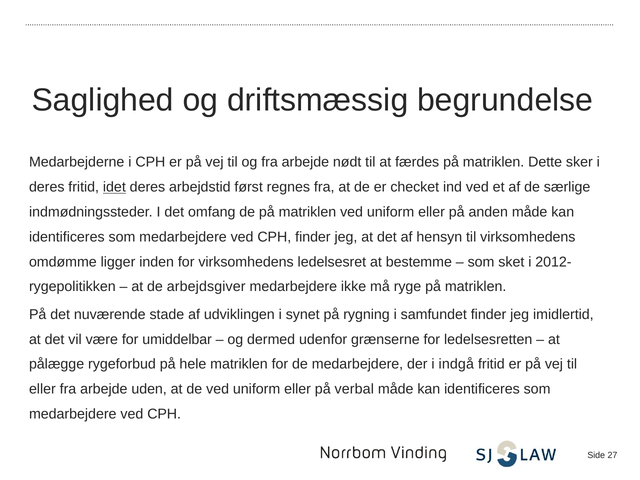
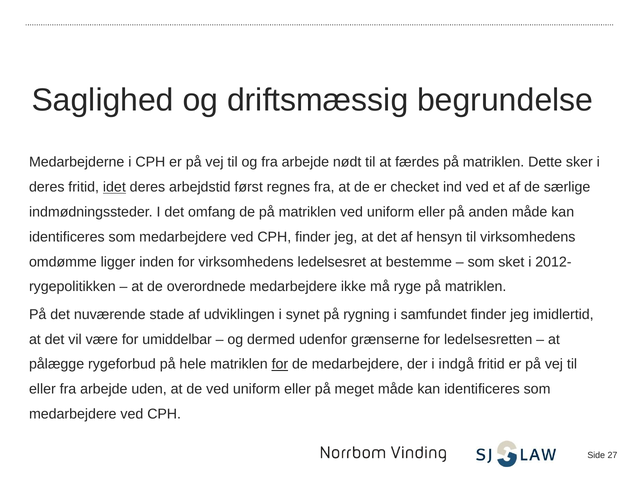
arbejdsgiver: arbejdsgiver -> overordnede
for at (280, 364) underline: none -> present
verbal: verbal -> meget
